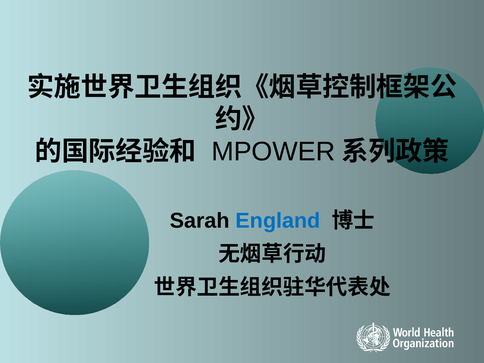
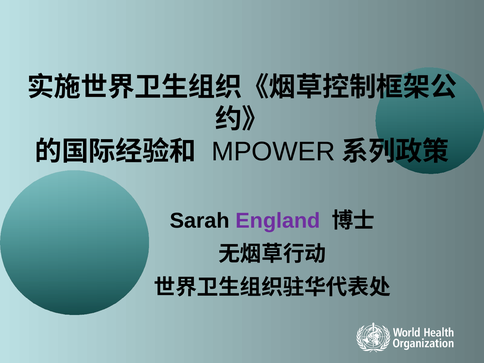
England colour: blue -> purple
